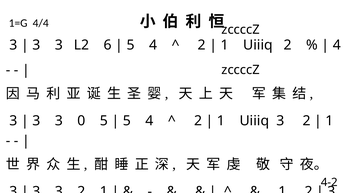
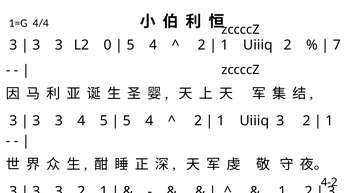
L2 6: 6 -> 0
4 at (337, 45): 4 -> 7
3 0: 0 -> 4
